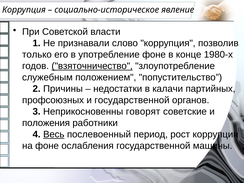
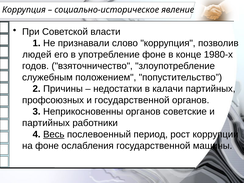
только: только -> людей
взяточничество underline: present -> none
Неприкосновенны говорят: говорят -> органов
положения at (46, 123): положения -> партийных
